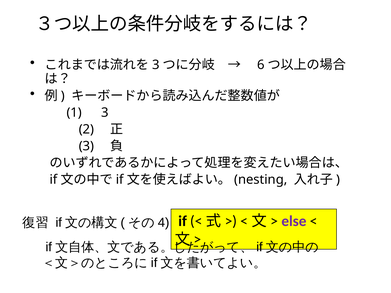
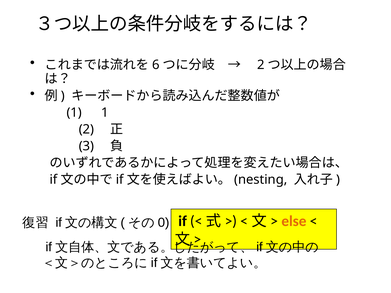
3 at (156, 65): 3 -> 6
6 at (261, 65): 6 -> 2
1 3: 3 -> 1
else colour: purple -> orange
4: 4 -> 0
